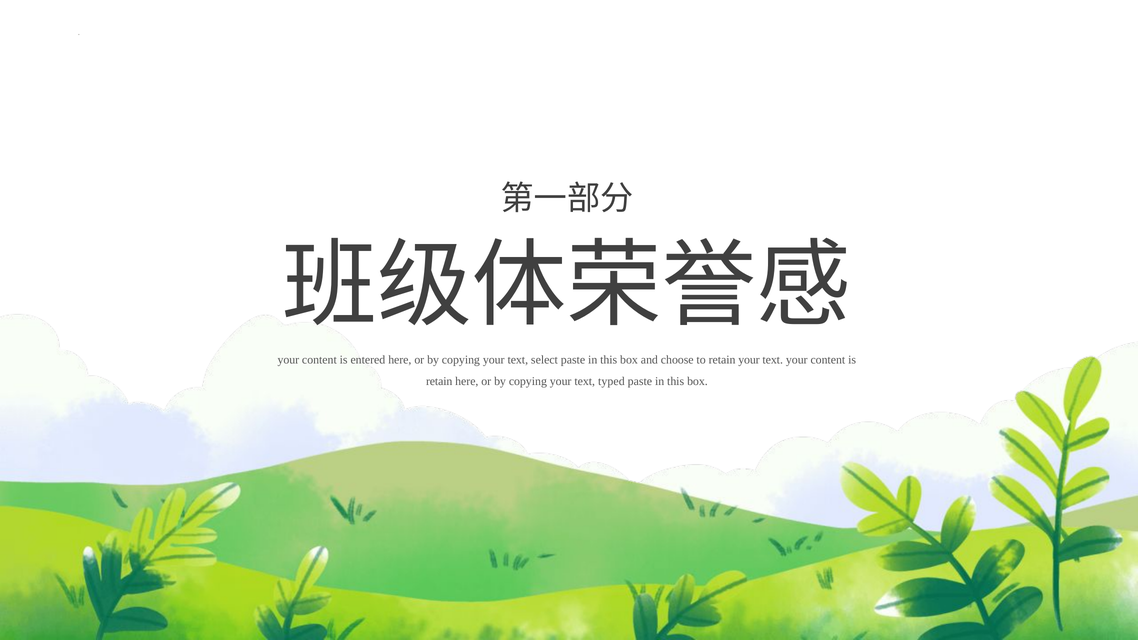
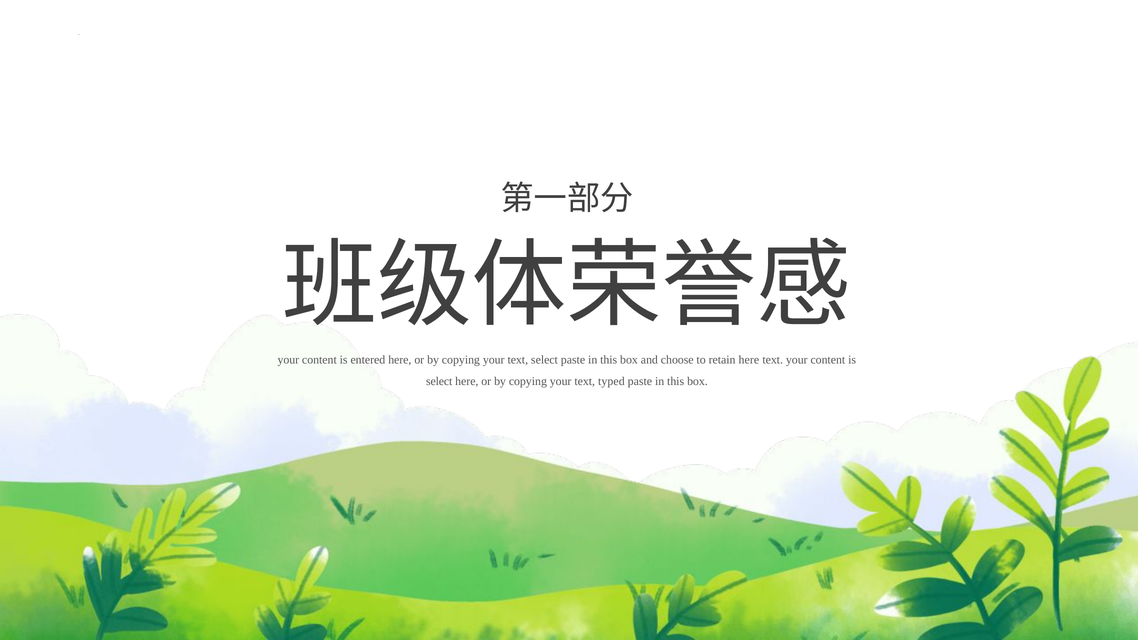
retain your: your -> here
retain at (439, 381): retain -> select
